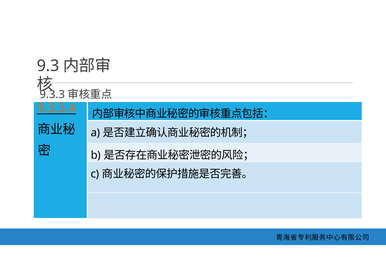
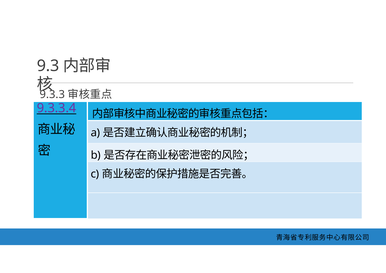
9.3.3.4 colour: orange -> purple
